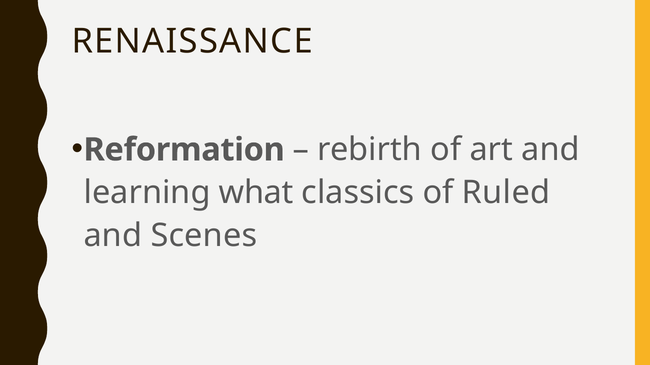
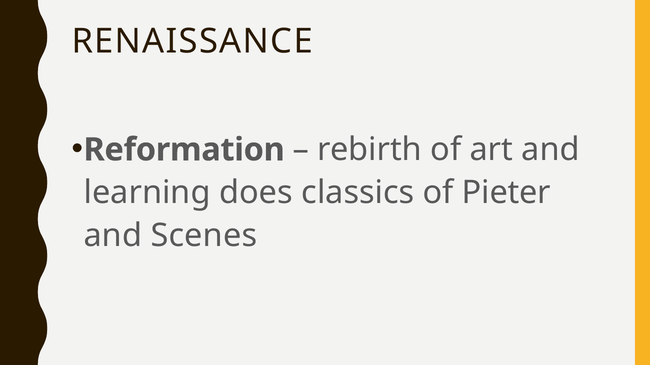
what: what -> does
Ruled: Ruled -> Pieter
